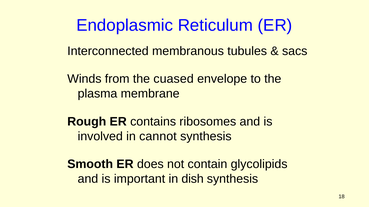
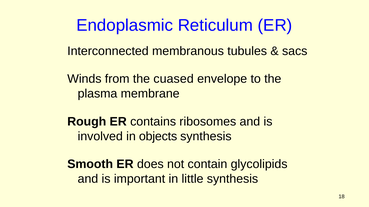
cannot: cannot -> objects
dish: dish -> little
